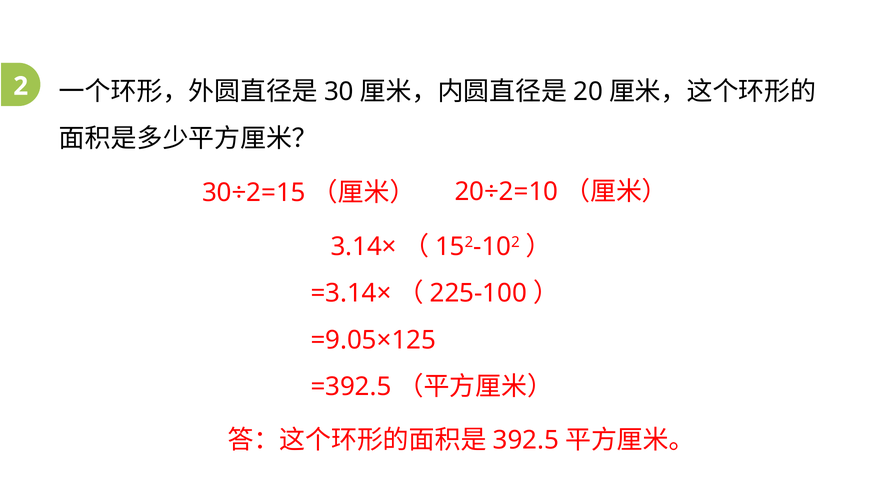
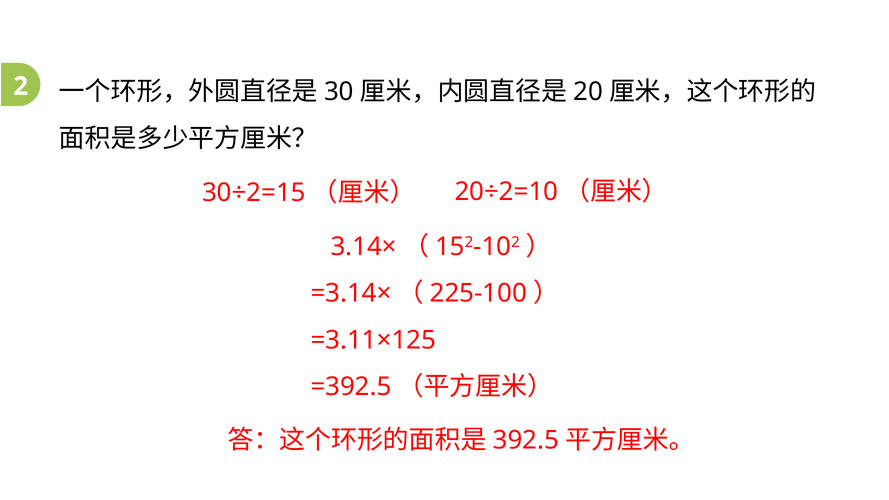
=9.05×125: =9.05×125 -> =3.11×125
